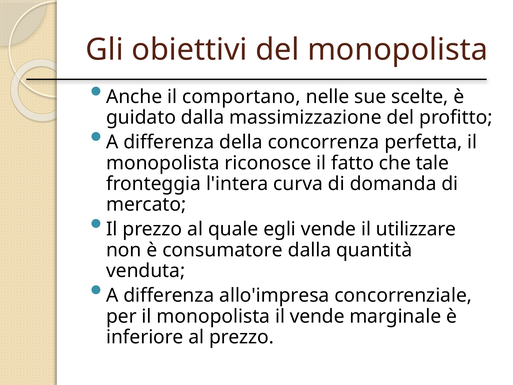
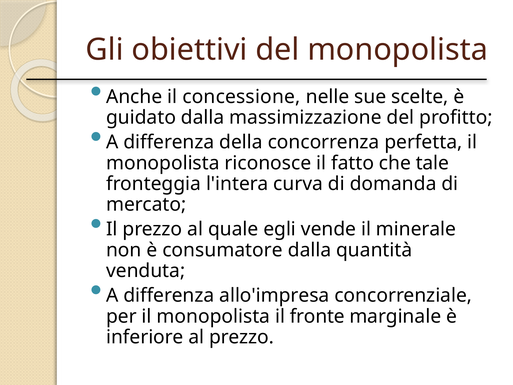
comportano: comportano -> concessione
utilizzare: utilizzare -> minerale
il vende: vende -> fronte
